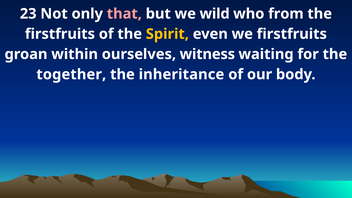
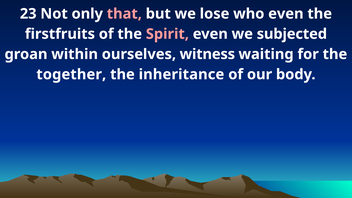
wild: wild -> lose
who from: from -> even
Spirit colour: yellow -> pink
we firstfruits: firstfruits -> subjected
